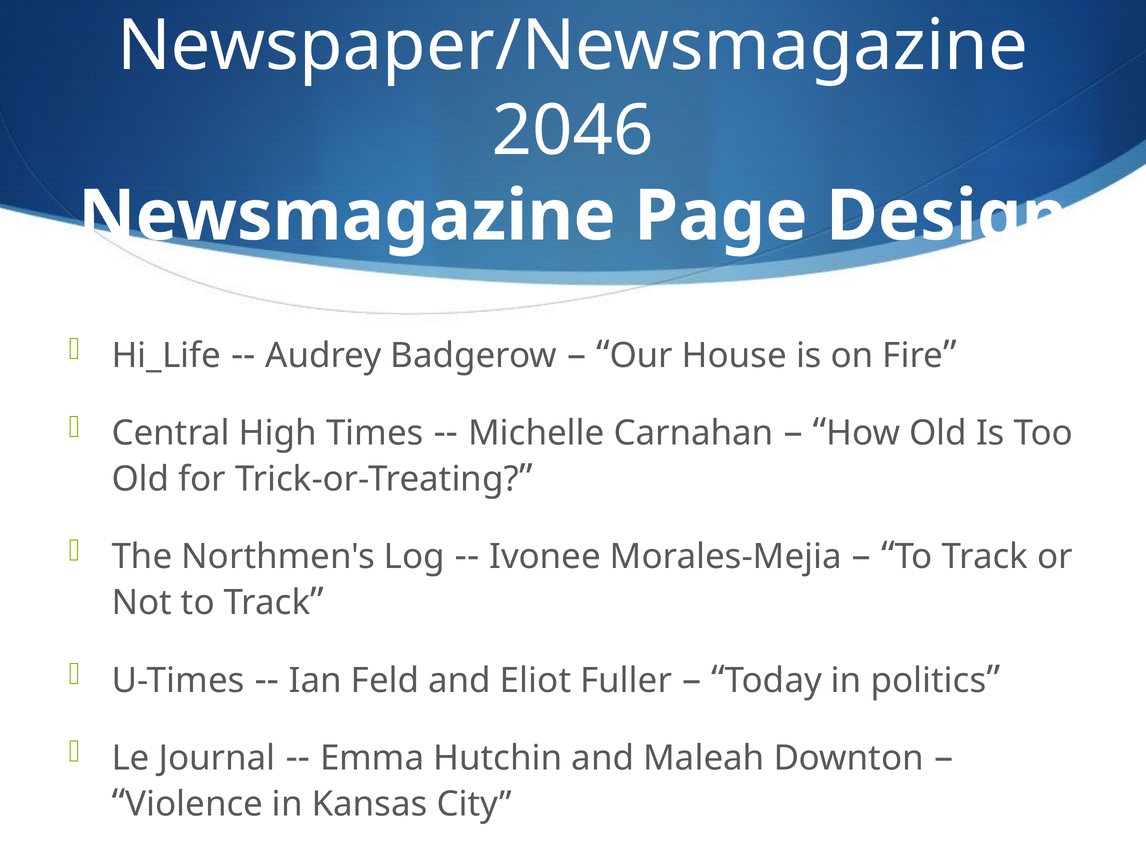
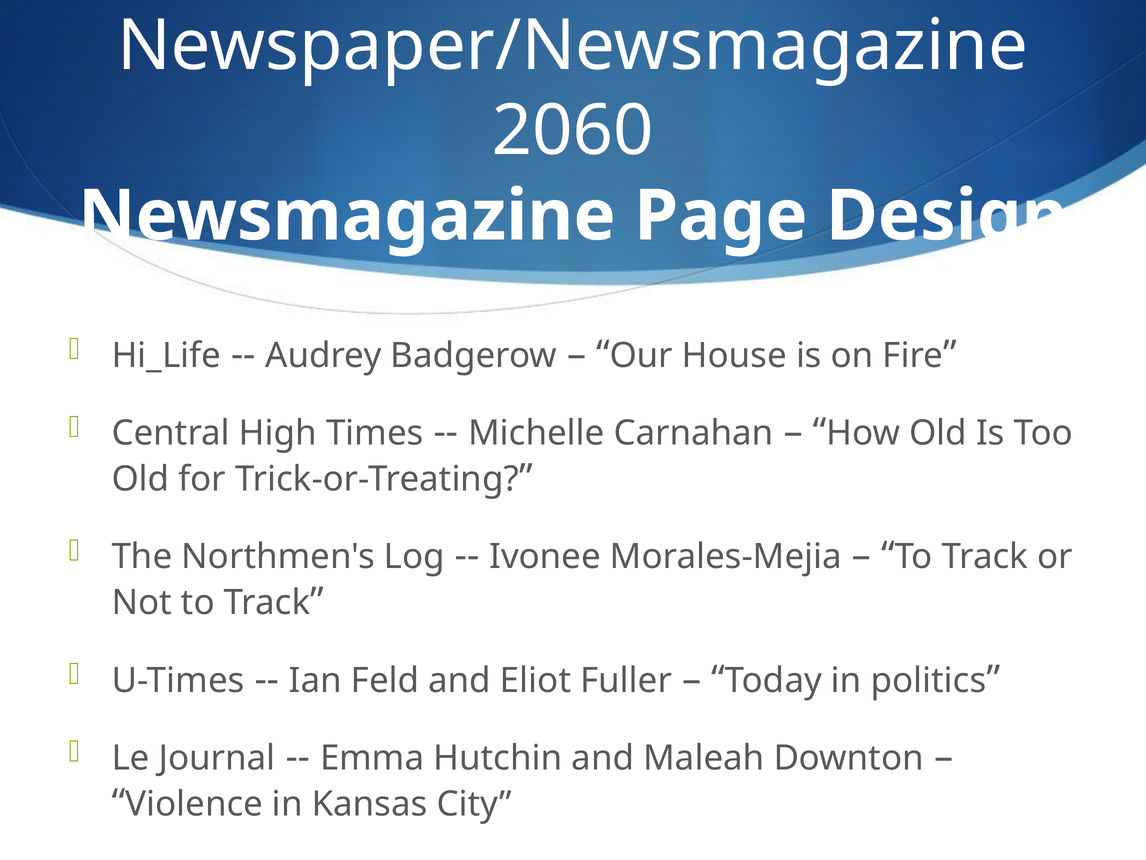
2046: 2046 -> 2060
